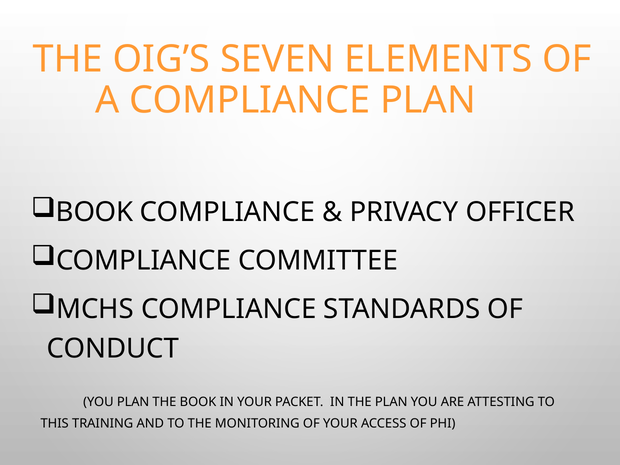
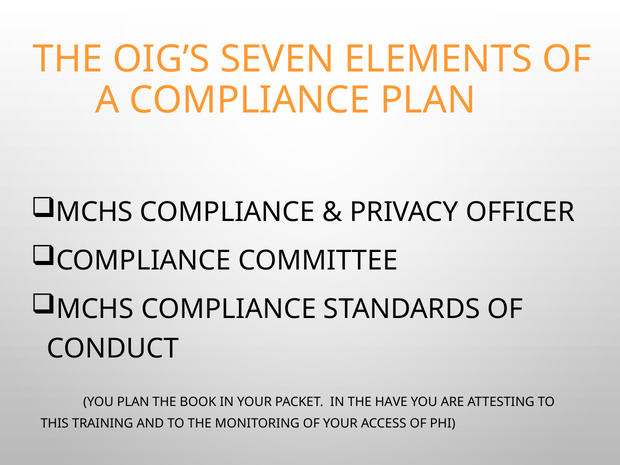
BOOK at (95, 212): BOOK -> MCHS
THE PLAN: PLAN -> HAVE
